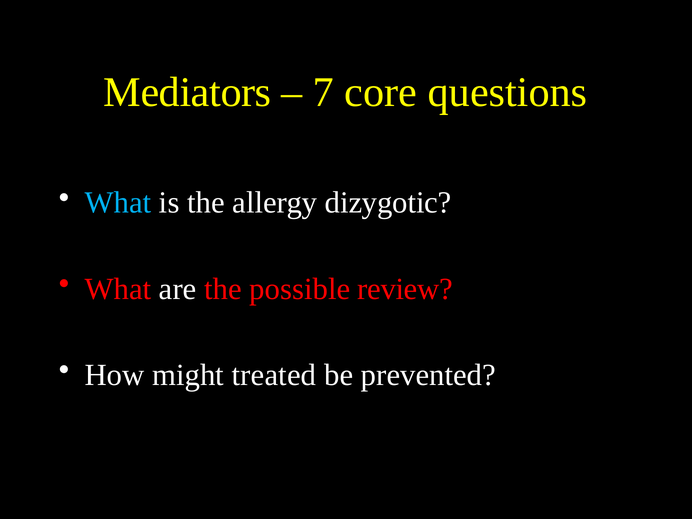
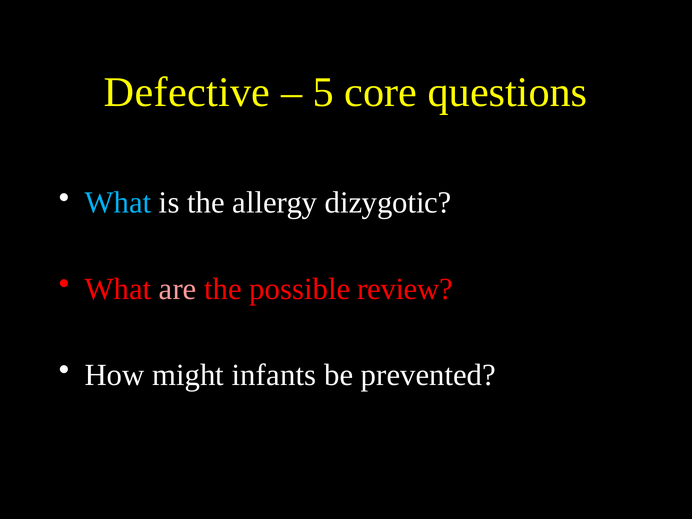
Mediators: Mediators -> Defective
7: 7 -> 5
are colour: white -> pink
treated: treated -> infants
